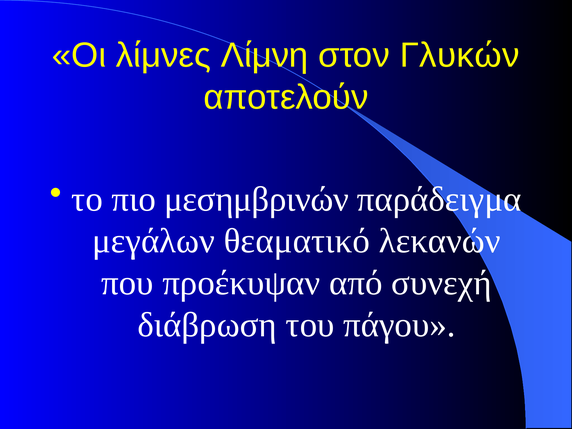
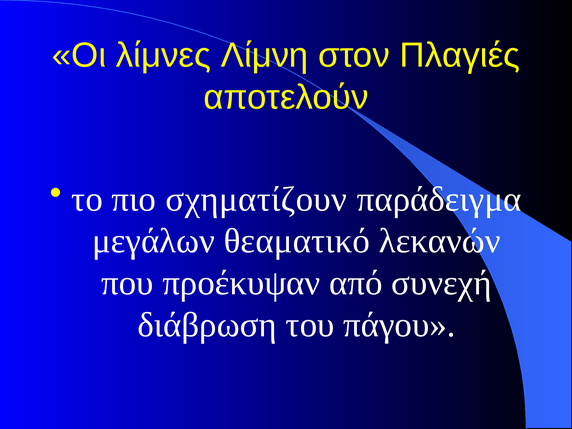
Γλυκών: Γλυκών -> Πλαγιές
μεσημβρινών: μεσημβρινών -> σχηματίζουν
